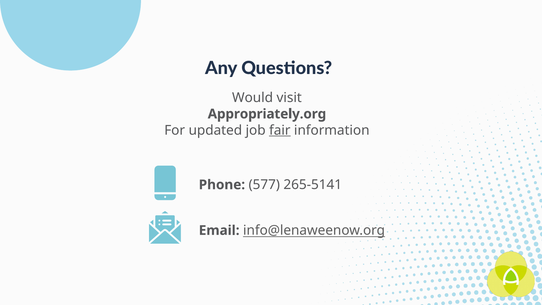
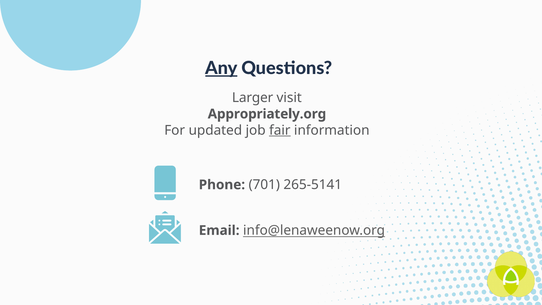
Any underline: none -> present
Would: Would -> Larger
577: 577 -> 701
